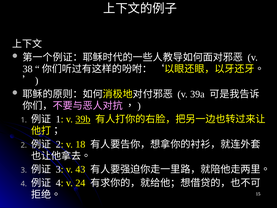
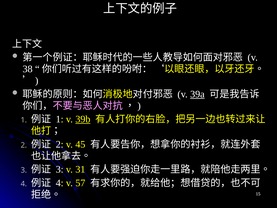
39a underline: none -> present
18: 18 -> 45
43: 43 -> 31
24: 24 -> 57
